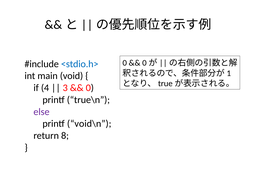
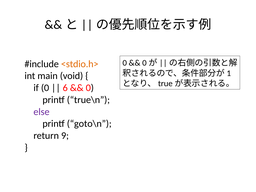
<stdio.h> colour: blue -> orange
if 4: 4 -> 0
3: 3 -> 6
void\n: void\n -> goto\n
8: 8 -> 9
